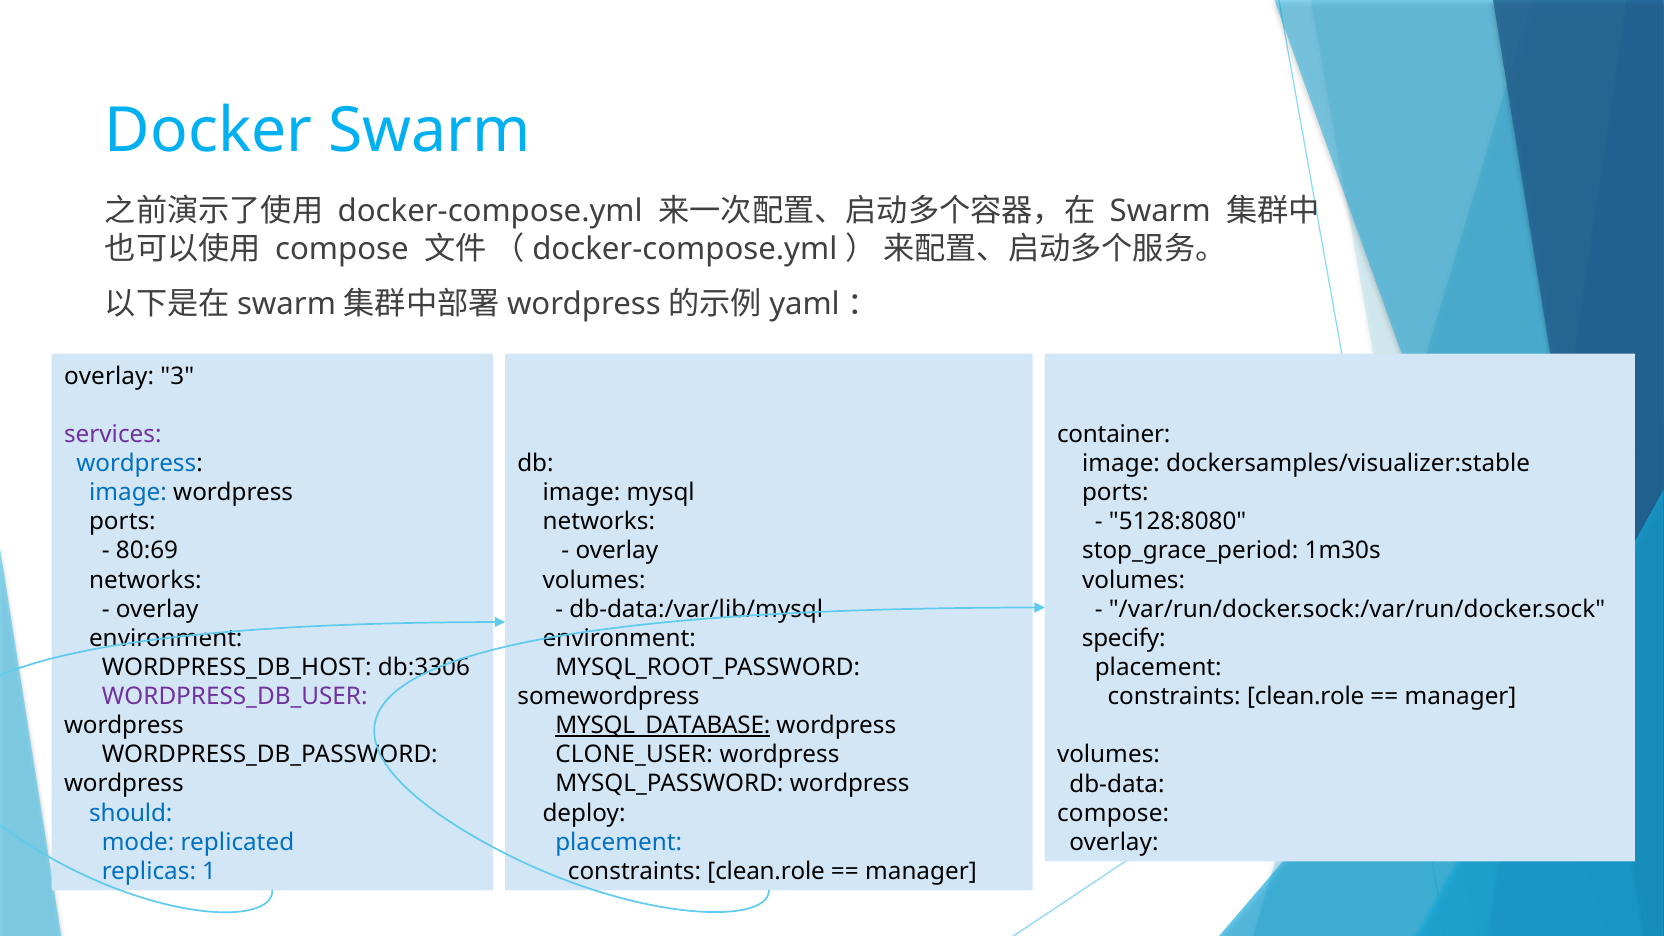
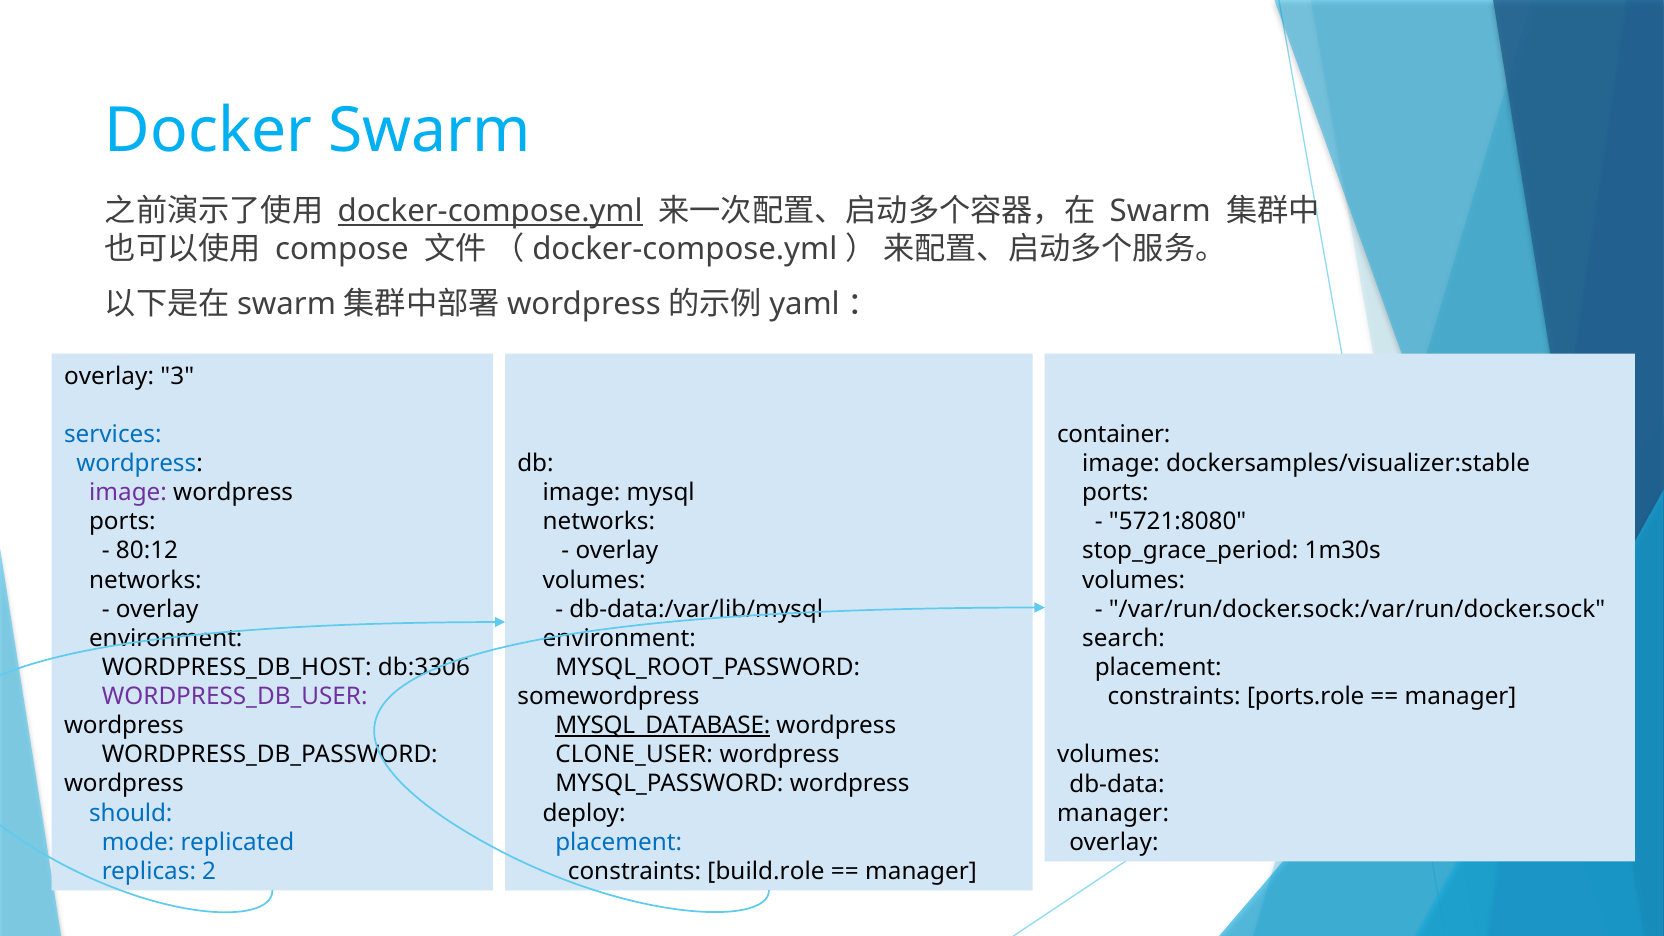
docker-compose.yml underline: none -> present
services colour: purple -> blue
image at (128, 493) colour: blue -> purple
5128:8080: 5128:8080 -> 5721:8080
80:69: 80:69 -> 80:12
specify: specify -> search
clean.role at (1306, 697): clean.role -> ports.role
compose at (1113, 813): compose -> manager
1: 1 -> 2
clean.role at (766, 871): clean.role -> build.role
